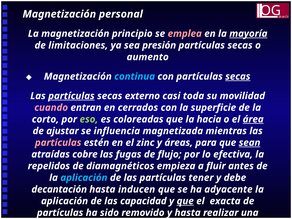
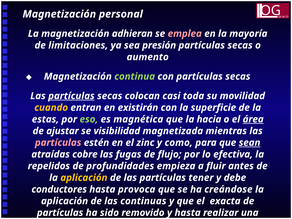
principio: principio -> adhieran
mayoría underline: present -> none
continua colour: light blue -> light green
secas at (238, 76) underline: present -> none
externo: externo -> colocan
cuando colour: pink -> yellow
cerrados: cerrados -> existirán
corto: corto -> estas
coloreadas: coloreadas -> magnética
influencia: influencia -> visibilidad
áreas: áreas -> como
diamagnéticos: diamagnéticos -> profundidades
aplicación at (84, 178) colour: light blue -> yellow
decantación: decantación -> conductores
inducen: inducen -> provoca
adyacente: adyacente -> creándose
capacidad: capacidad -> continuas
que at (185, 201) underline: present -> none
